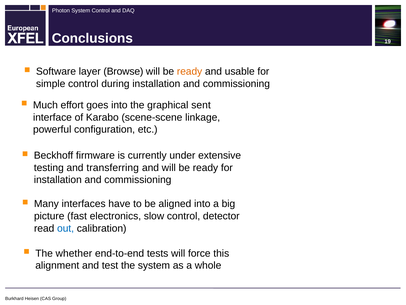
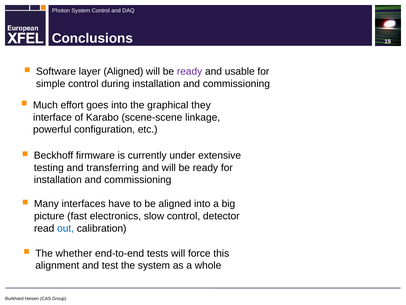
layer Browse: Browse -> Aligned
ready at (190, 71) colour: orange -> purple
sent: sent -> they
